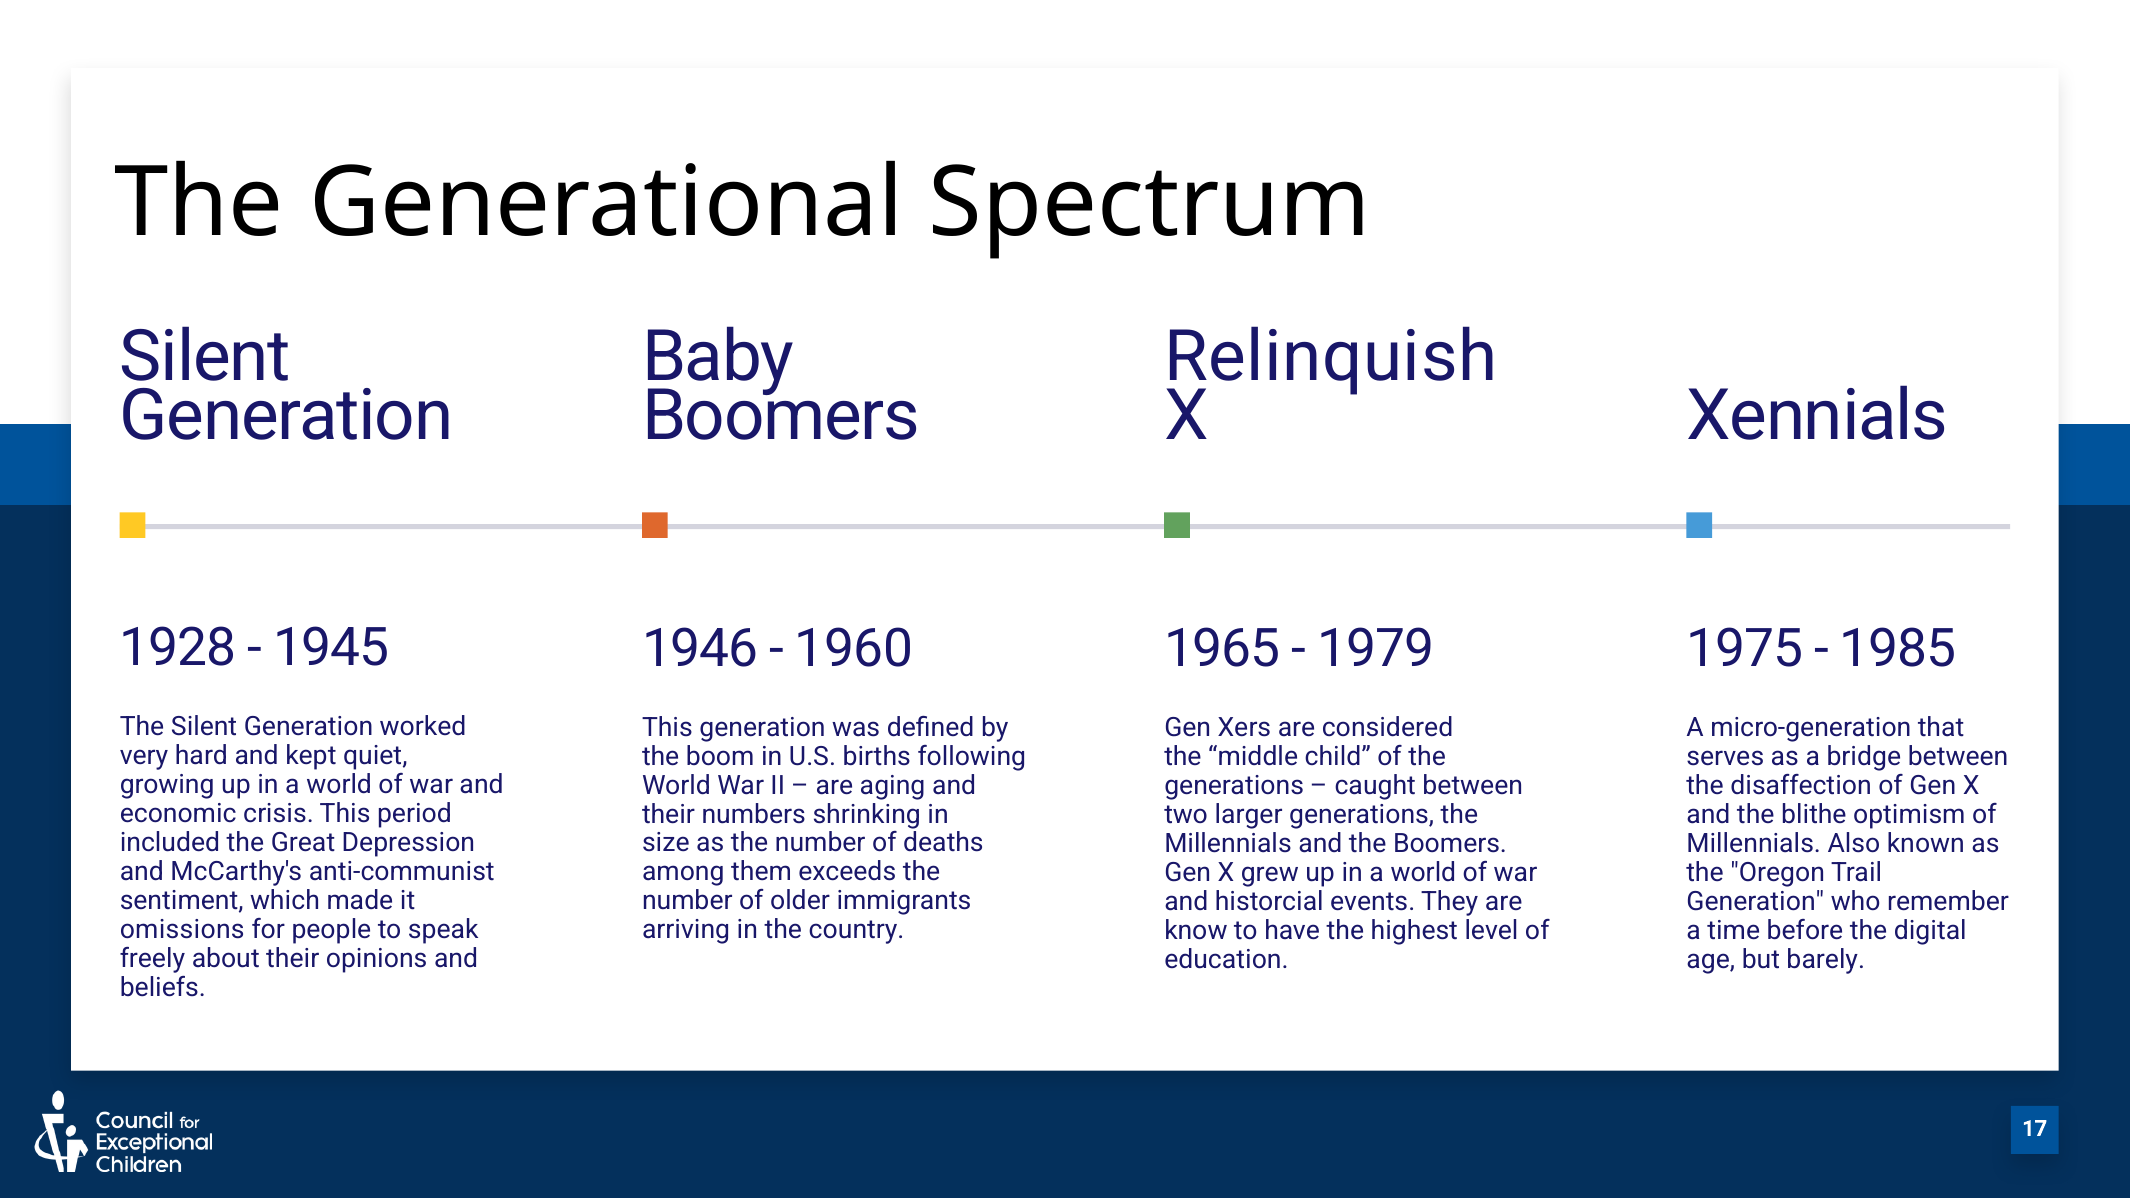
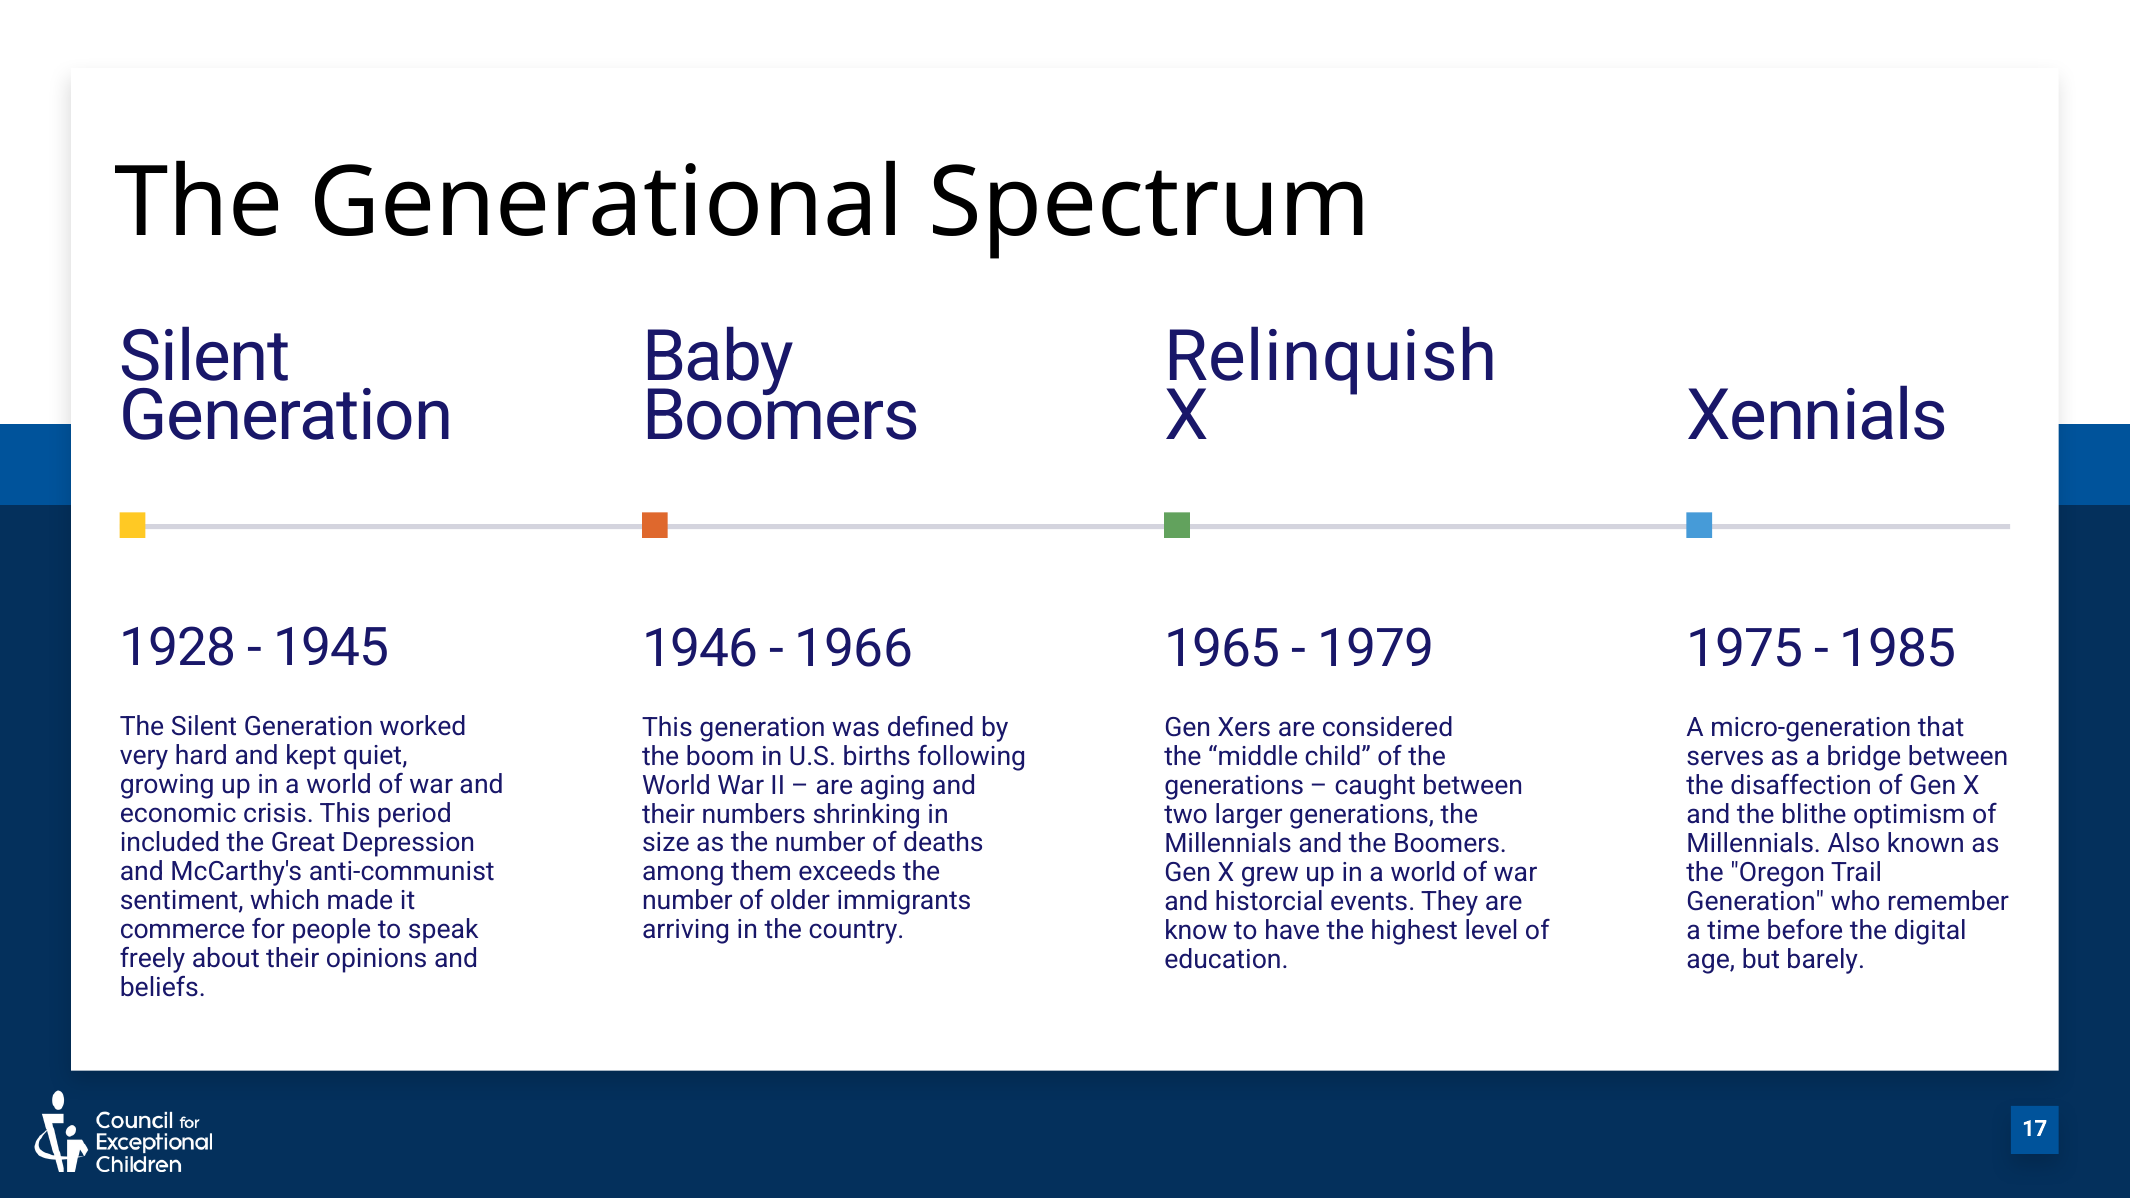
1960: 1960 -> 1966
omissions: omissions -> commerce
